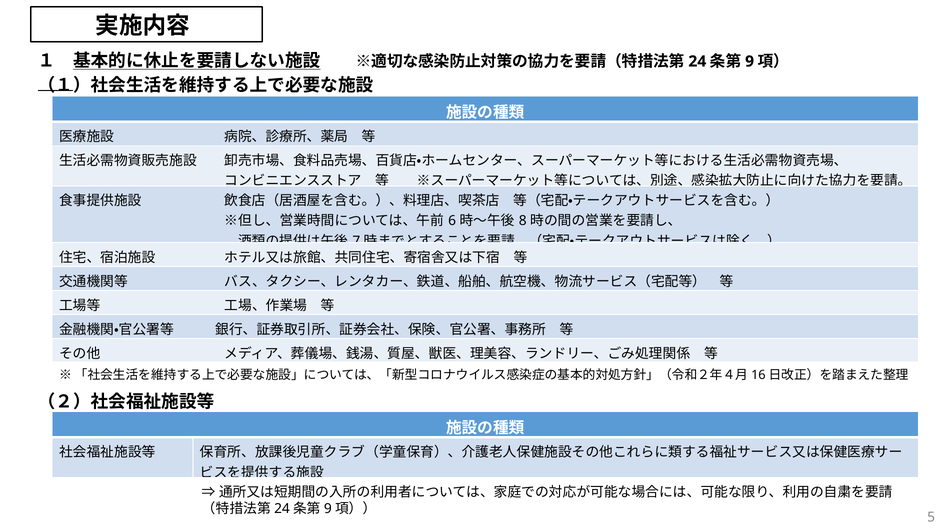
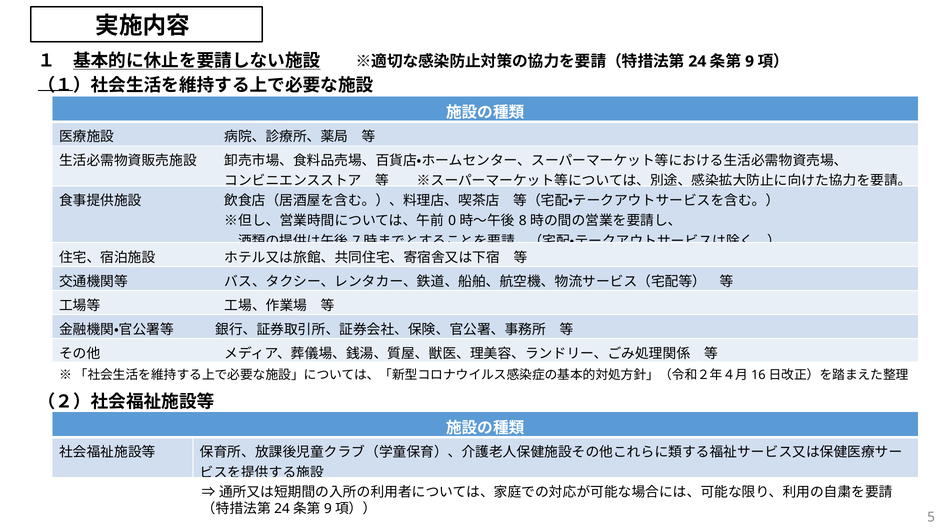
6: 6 -> 0
